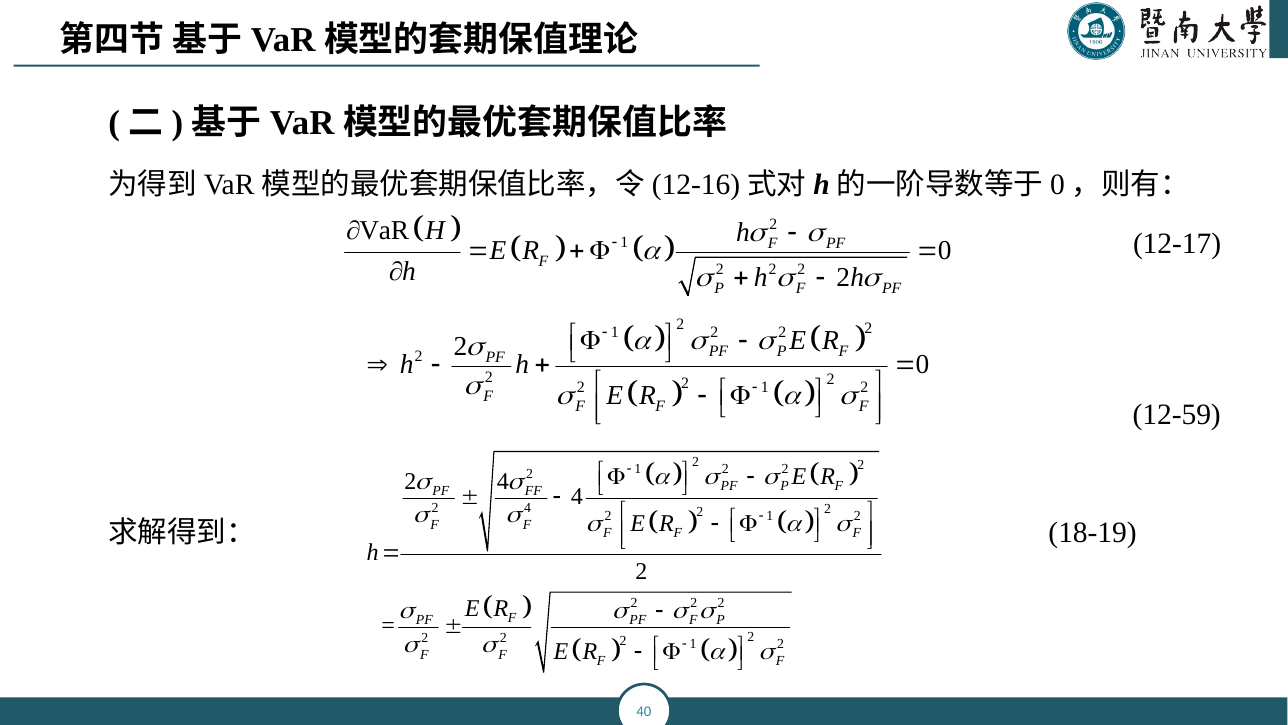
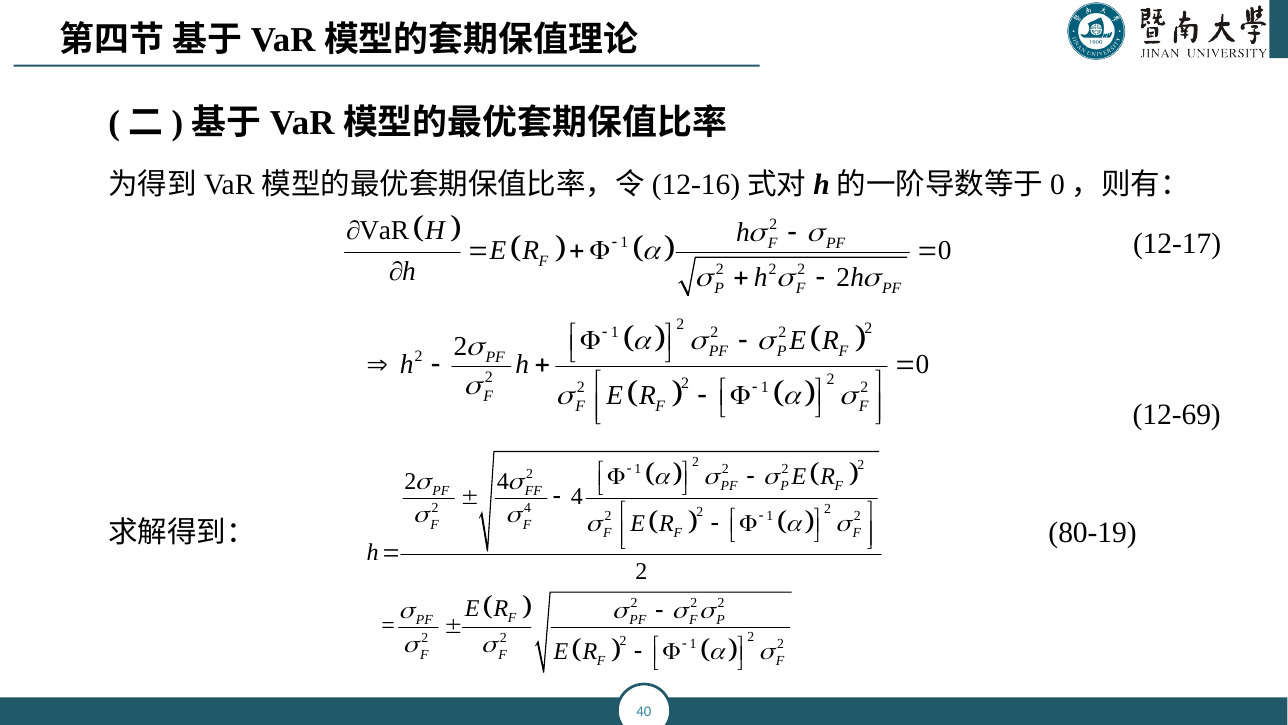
12-59: 12-59 -> 12-69
18-19: 18-19 -> 80-19
